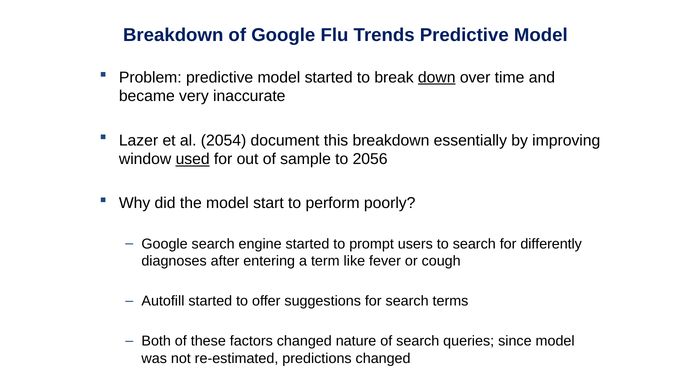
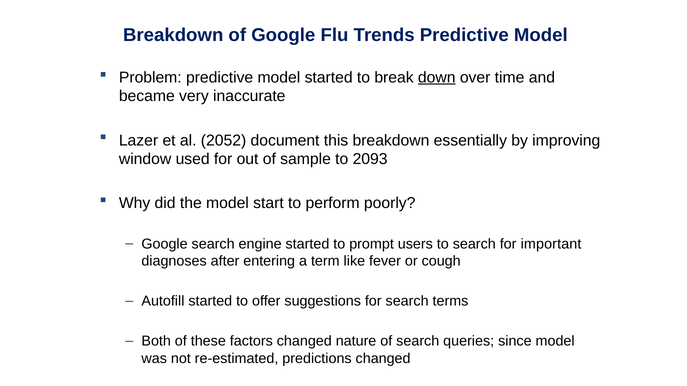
2054: 2054 -> 2052
used underline: present -> none
2056: 2056 -> 2093
differently: differently -> important
